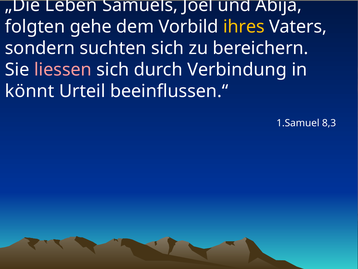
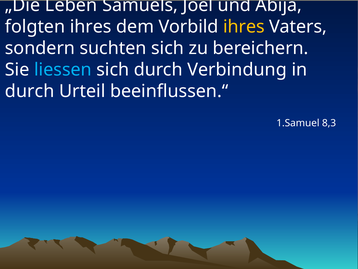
folgten gehe: gehe -> ihres
liessen colour: pink -> light blue
könnt at (30, 91): könnt -> durch
